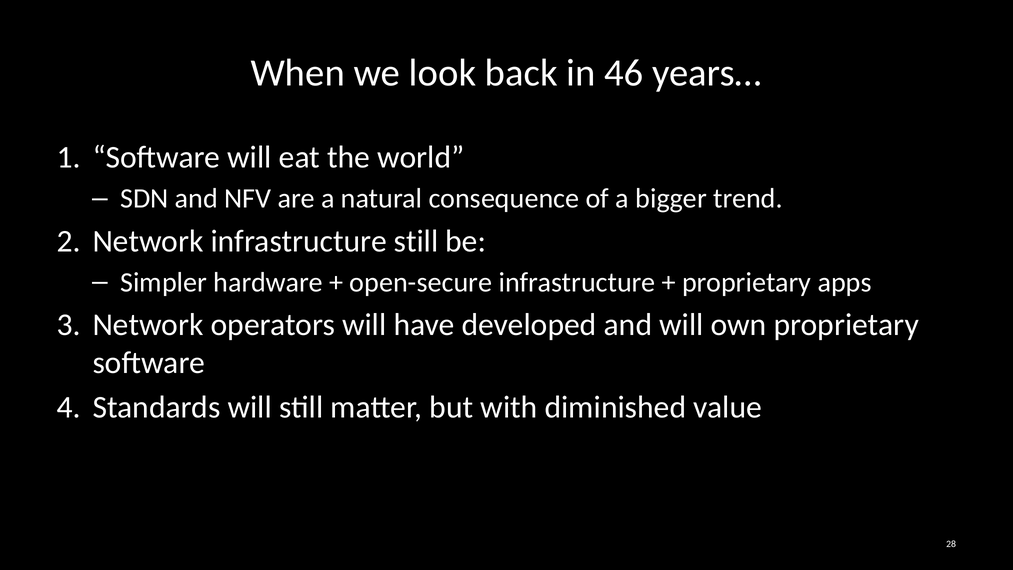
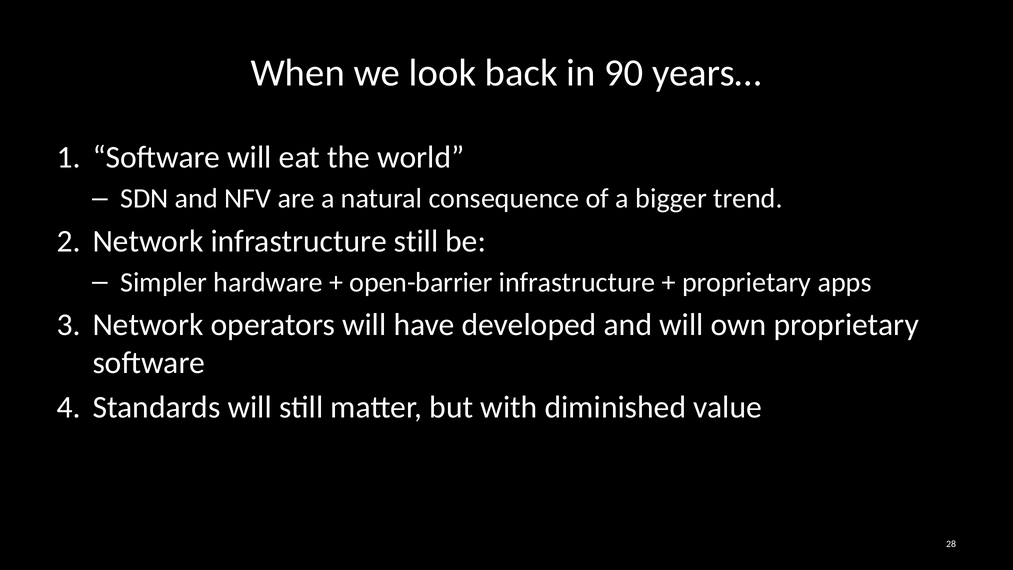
46: 46 -> 90
open-secure: open-secure -> open-barrier
